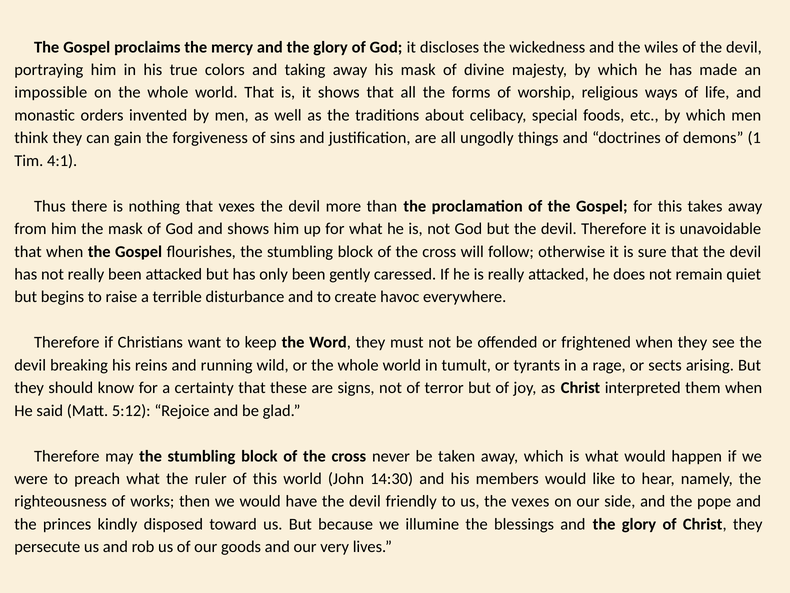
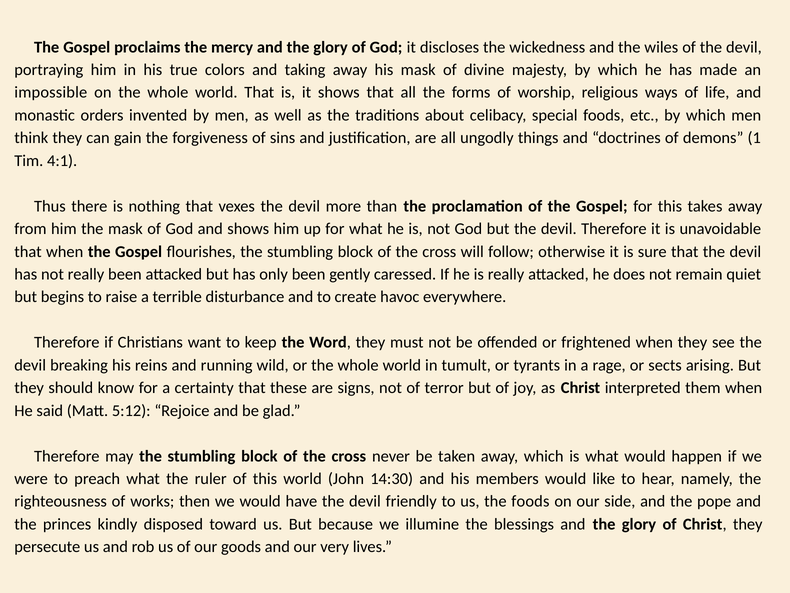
the vexes: vexes -> foods
